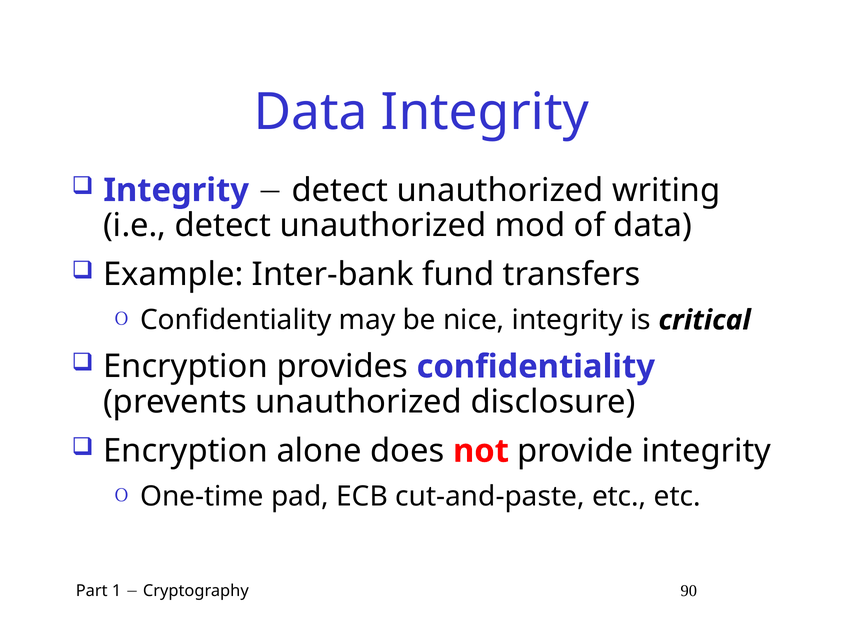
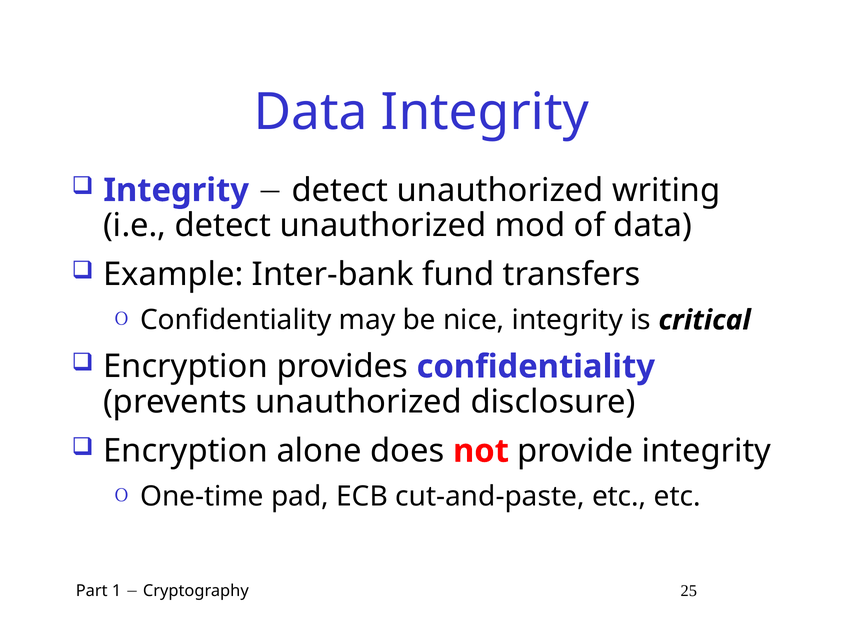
90: 90 -> 25
